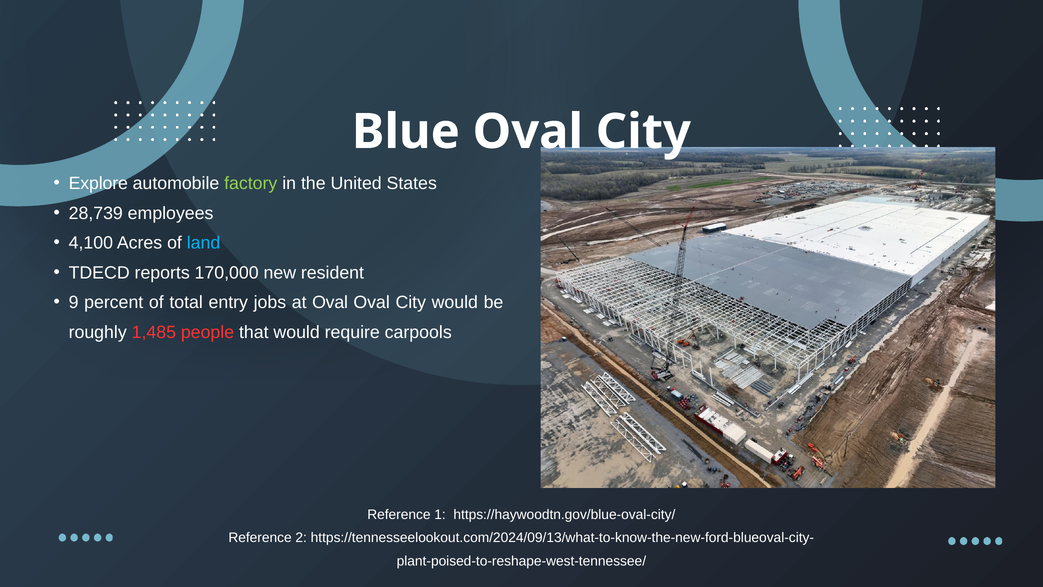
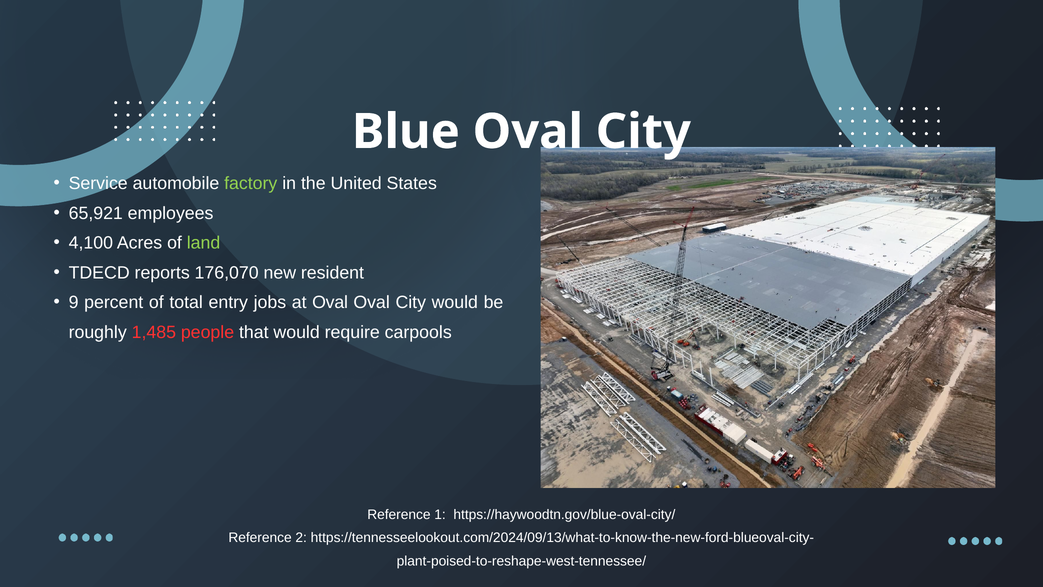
Explore: Explore -> Service
28,739: 28,739 -> 65,921
land colour: light blue -> light green
170,000: 170,000 -> 176,070
